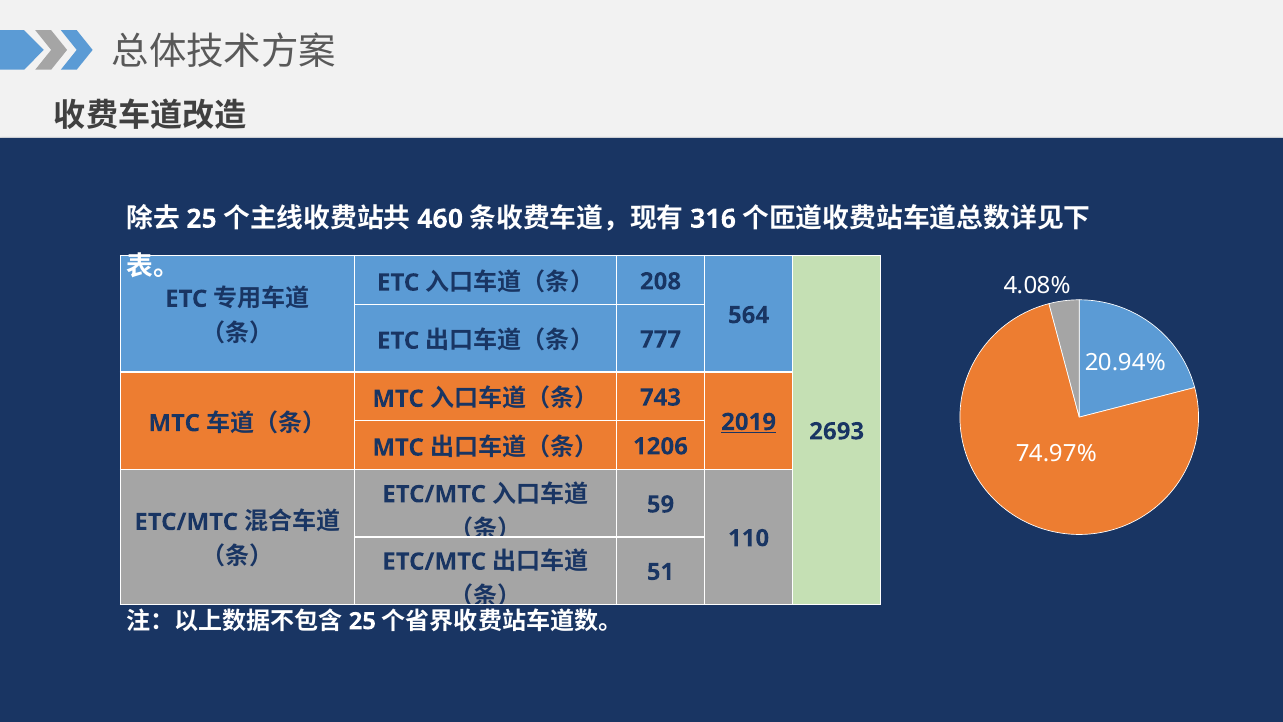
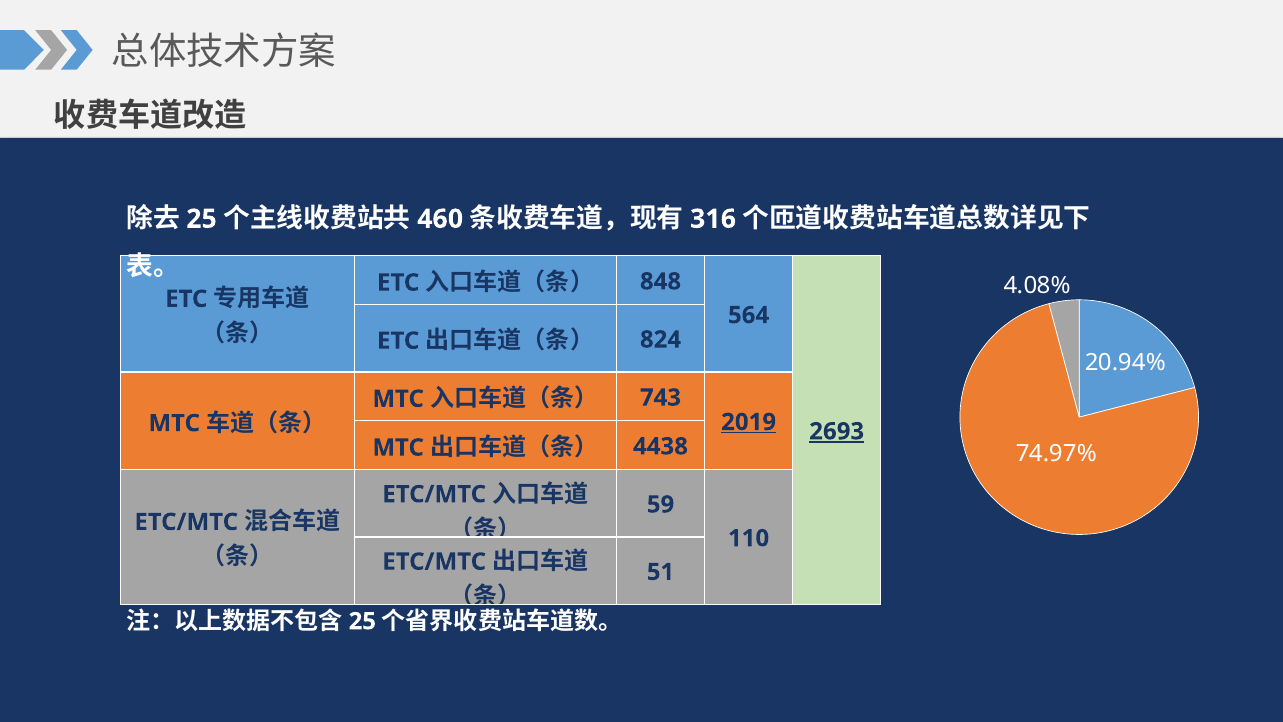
208: 208 -> 848
777: 777 -> 824
2693 underline: none -> present
1206: 1206 -> 4438
